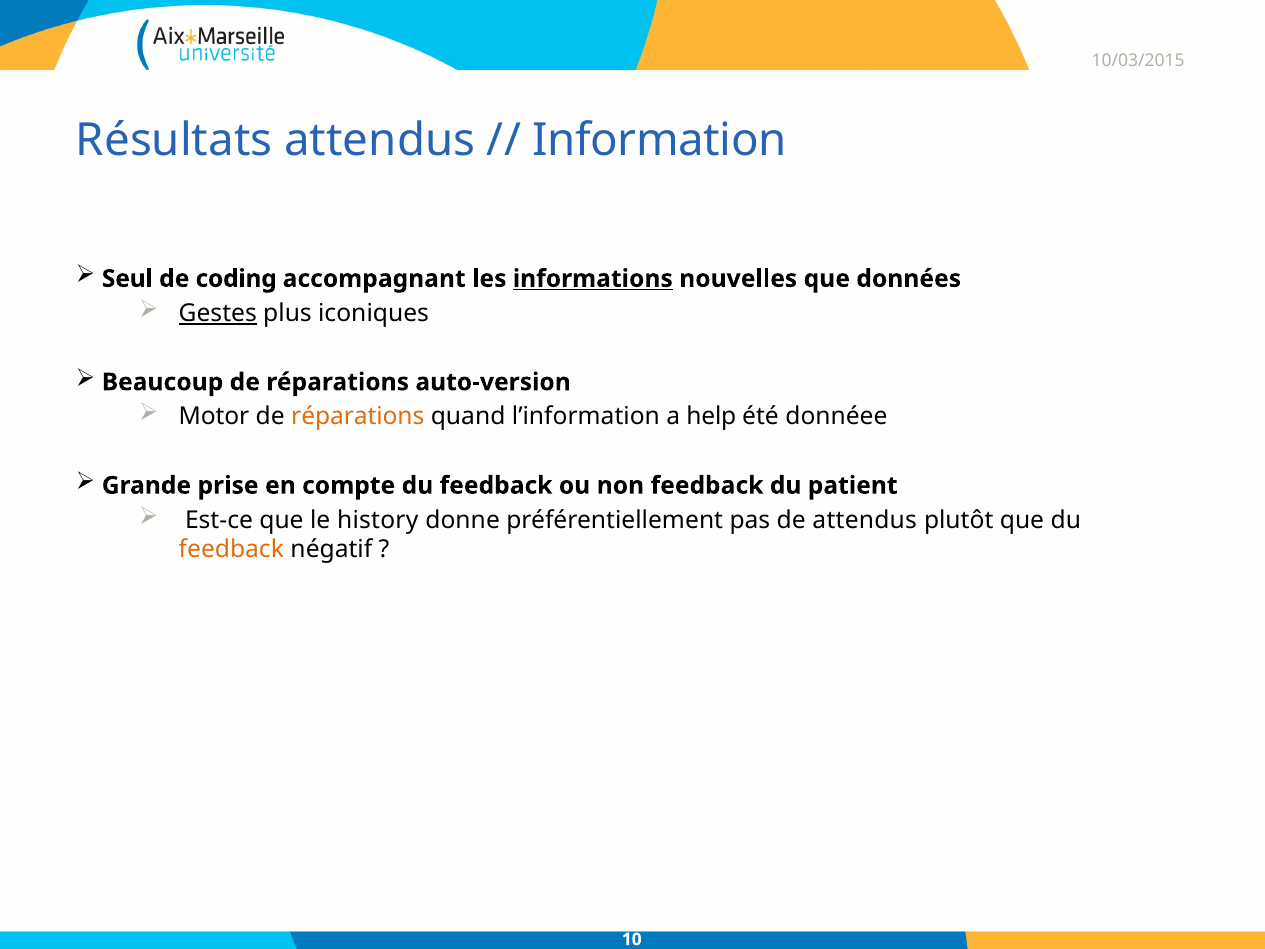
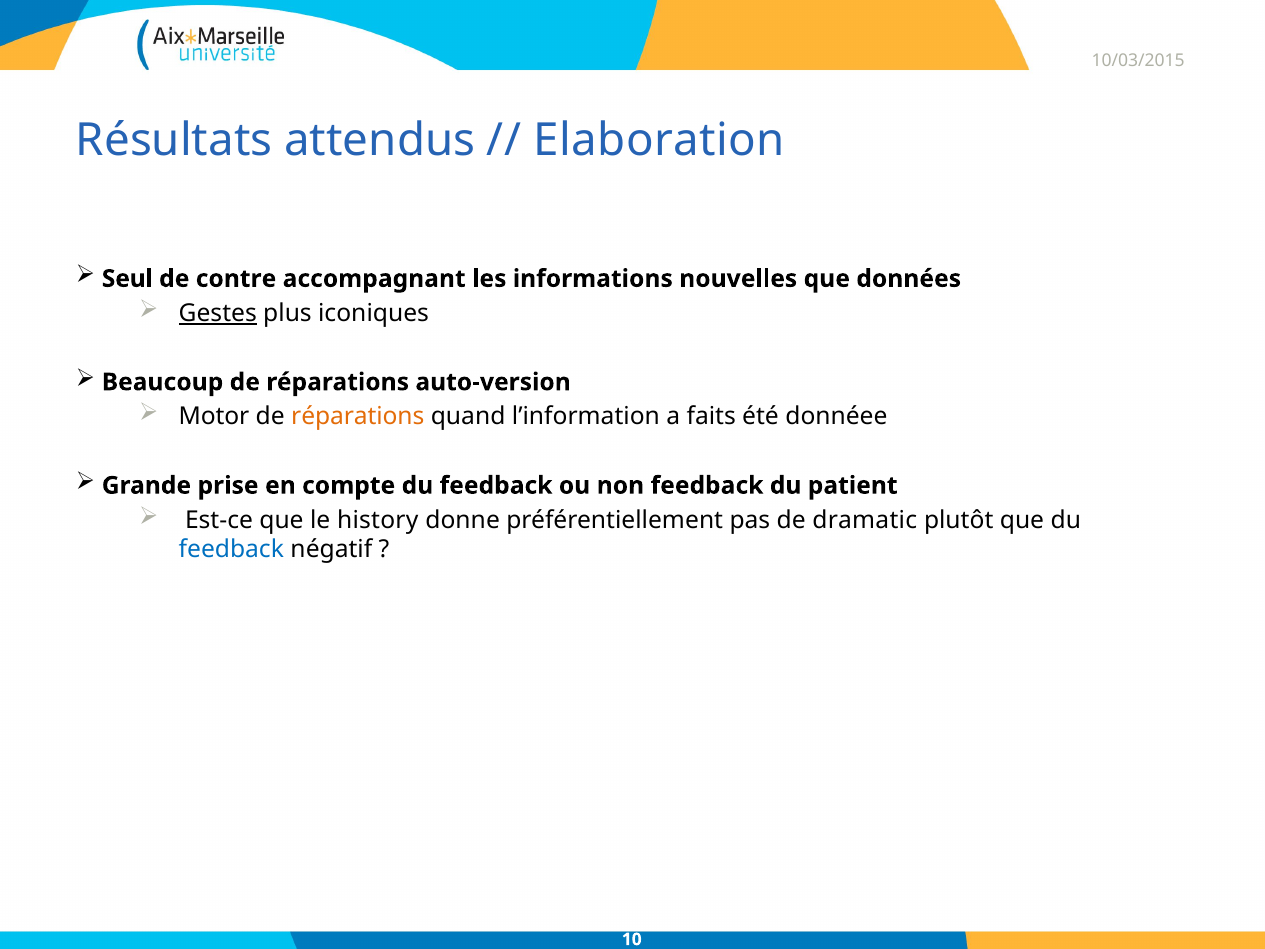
Information: Information -> Elaboration
coding: coding -> contre
informations underline: present -> none
help: help -> faits
de attendus: attendus -> dramatic
feedback at (231, 549) colour: orange -> blue
